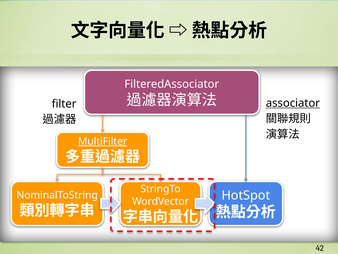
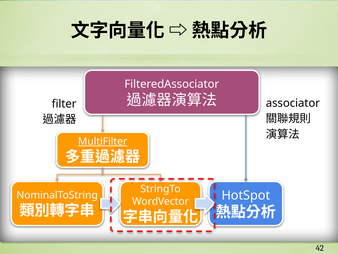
associator underline: present -> none
